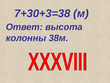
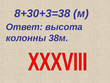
7+30+3=38: 7+30+3=38 -> 8+30+3=38
